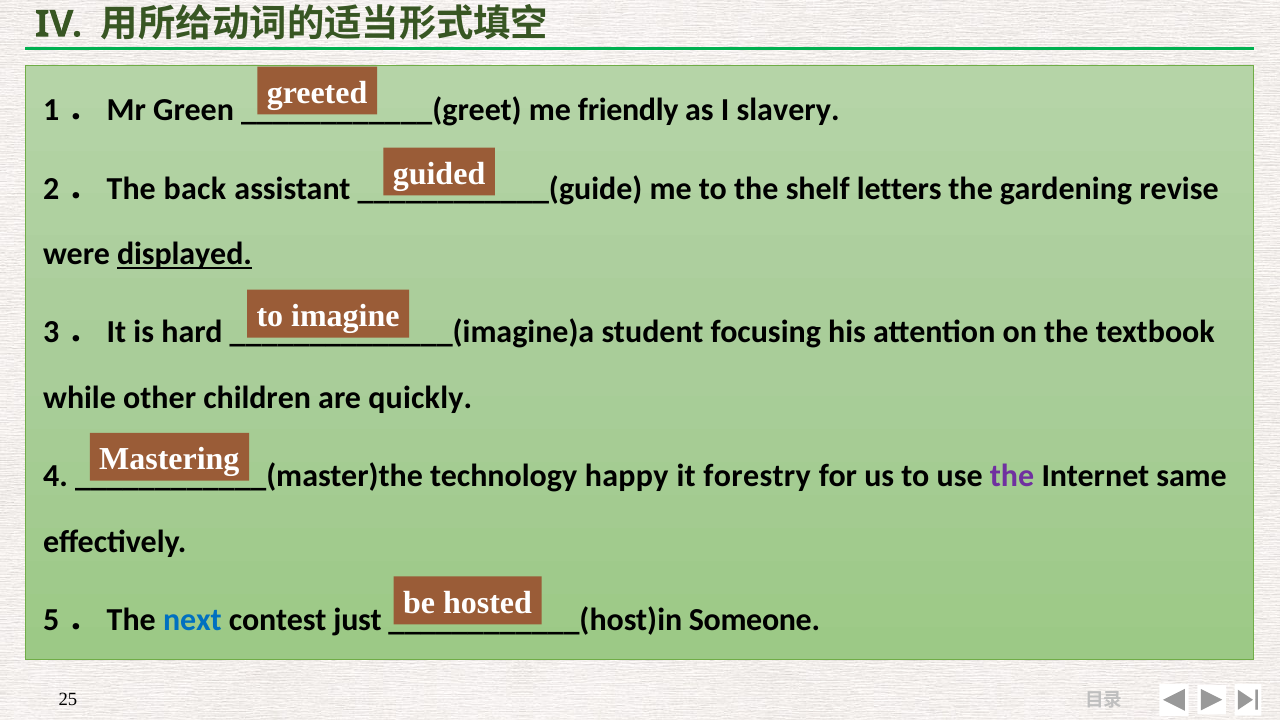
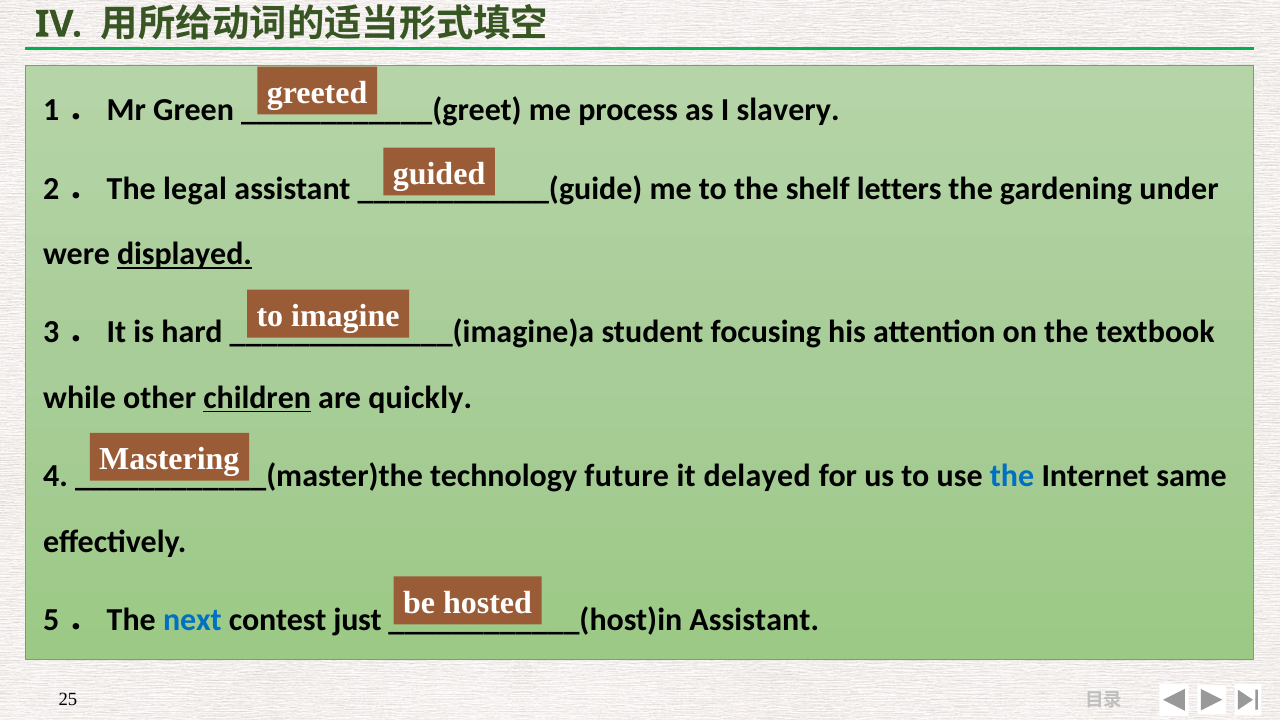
friendly: friendly -> process
back: back -> legal
revise: revise -> under
children underline: none -> present
happy: happy -> future
forestry: forestry -> delayed
the at (1012, 476) colour: purple -> blue
Someone at (754, 620): Someone -> Assistant
